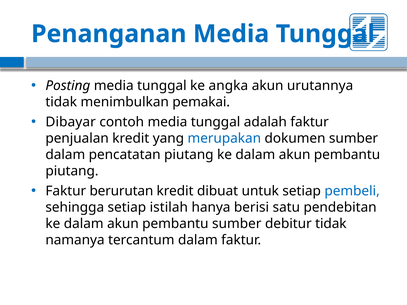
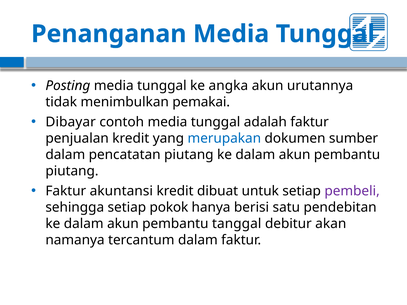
berurutan: berurutan -> akuntansi
pembeli colour: blue -> purple
istilah: istilah -> pokok
pembantu sumber: sumber -> tanggal
debitur tidak: tidak -> akan
